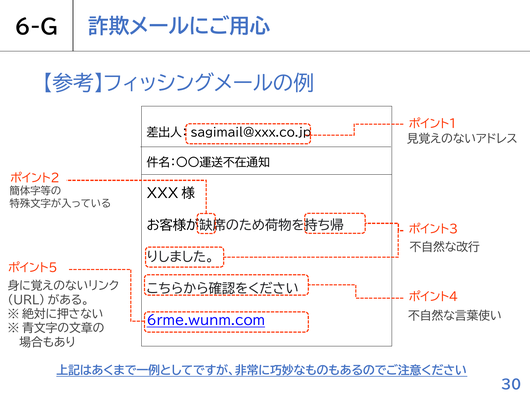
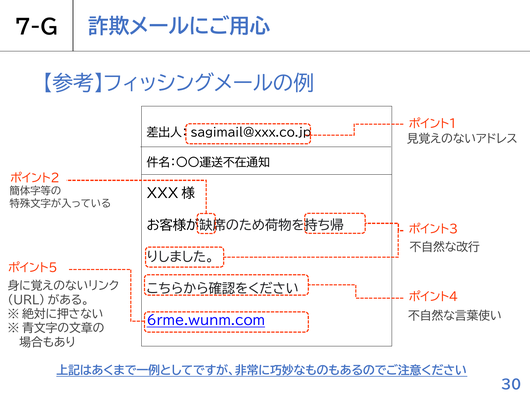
6-G: 6-G -> 7-G
